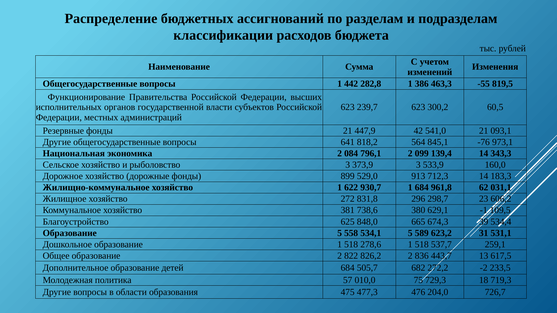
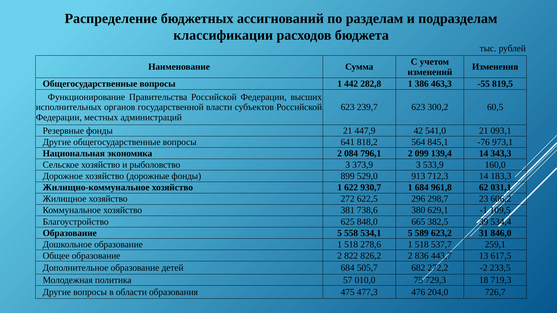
831,8: 831,8 -> 622,5
674,3: 674,3 -> 382,5
531,1: 531,1 -> 846,0
